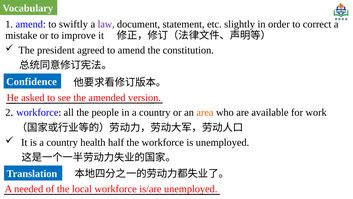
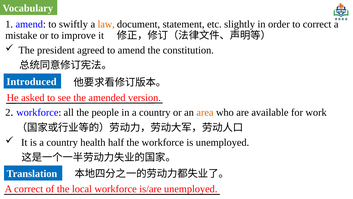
law colour: purple -> orange
Confidence: Confidence -> Introduced
A needed: needed -> correct
